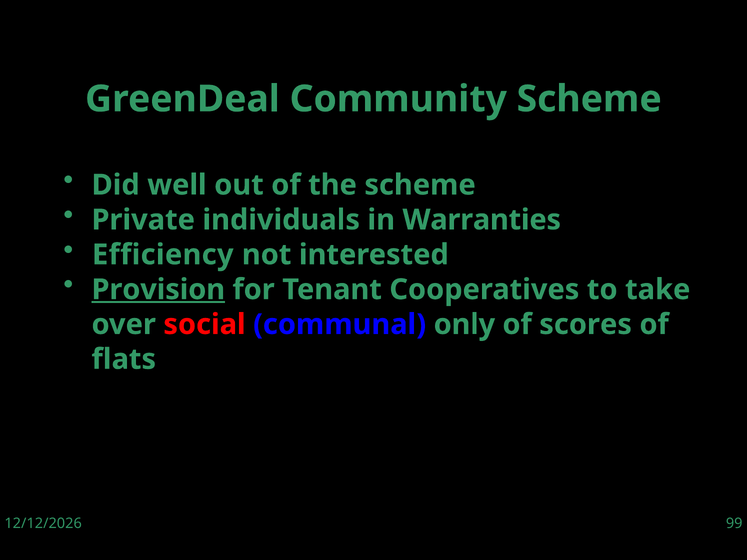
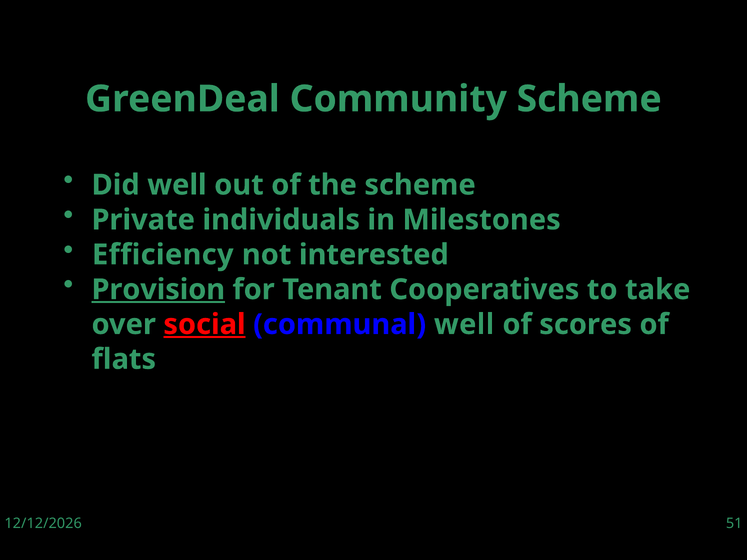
Warranties: Warranties -> Milestones
social underline: none -> present
communal only: only -> well
99: 99 -> 51
